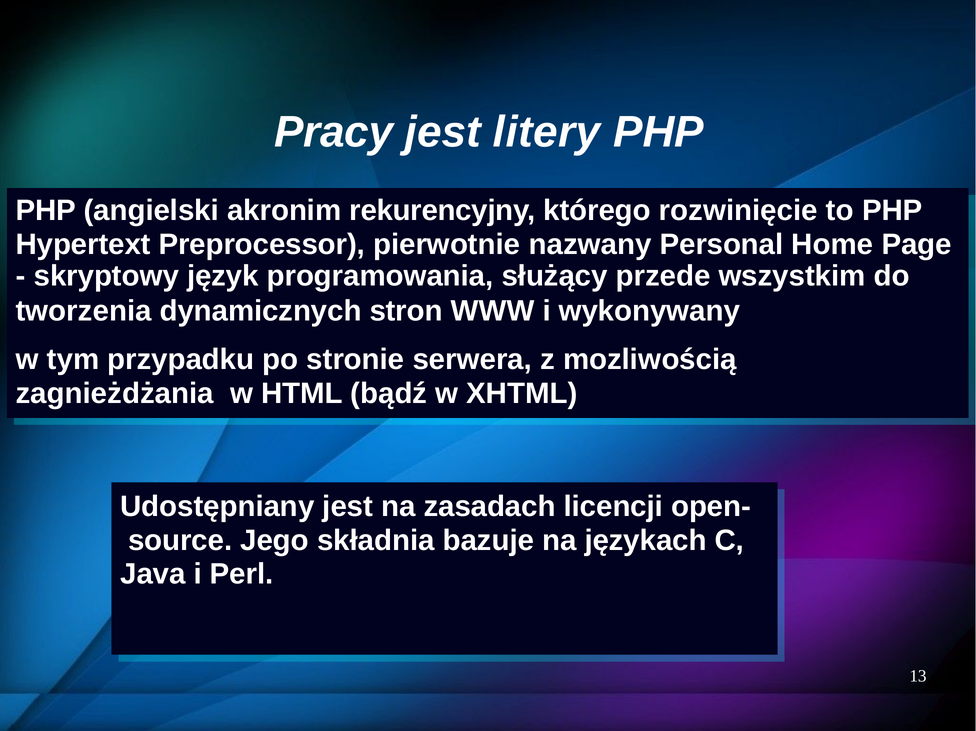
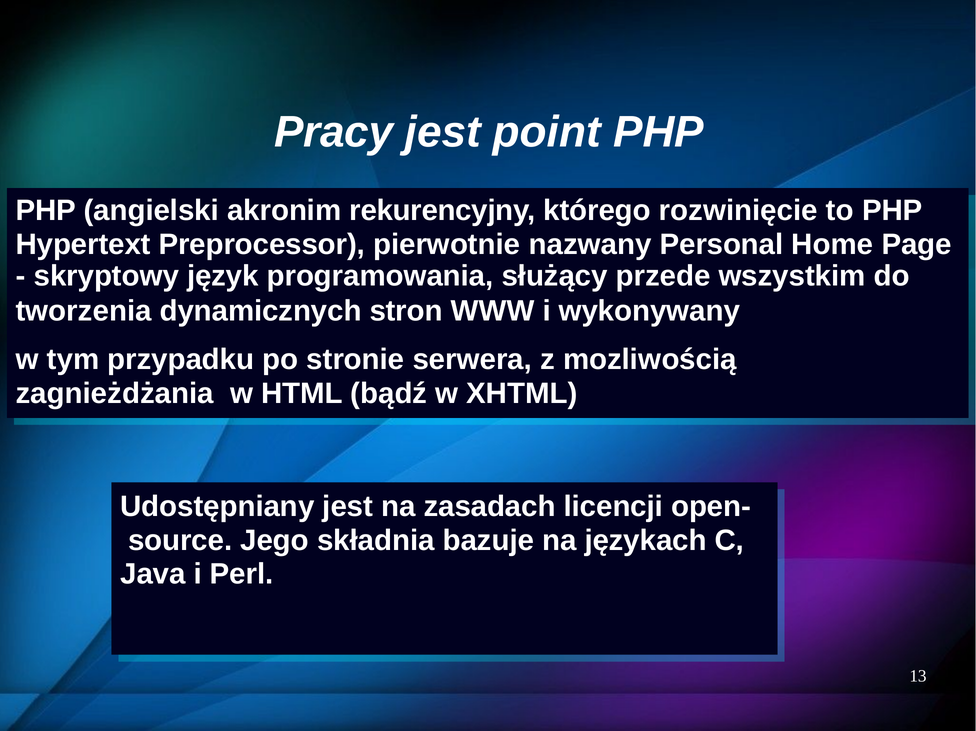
litery: litery -> point
